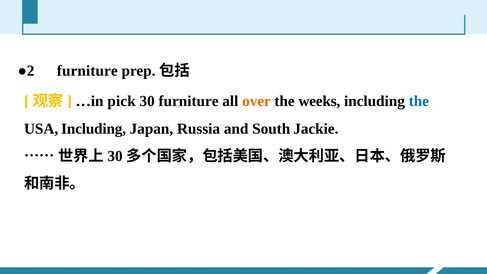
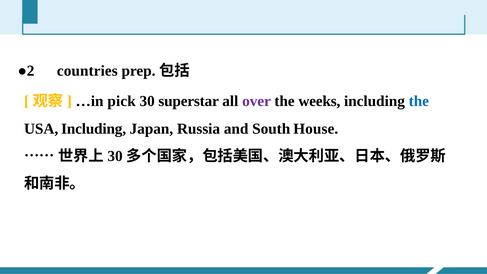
●2 furniture: furniture -> countries
30 furniture: furniture -> superstar
over colour: orange -> purple
Jackie: Jackie -> House
